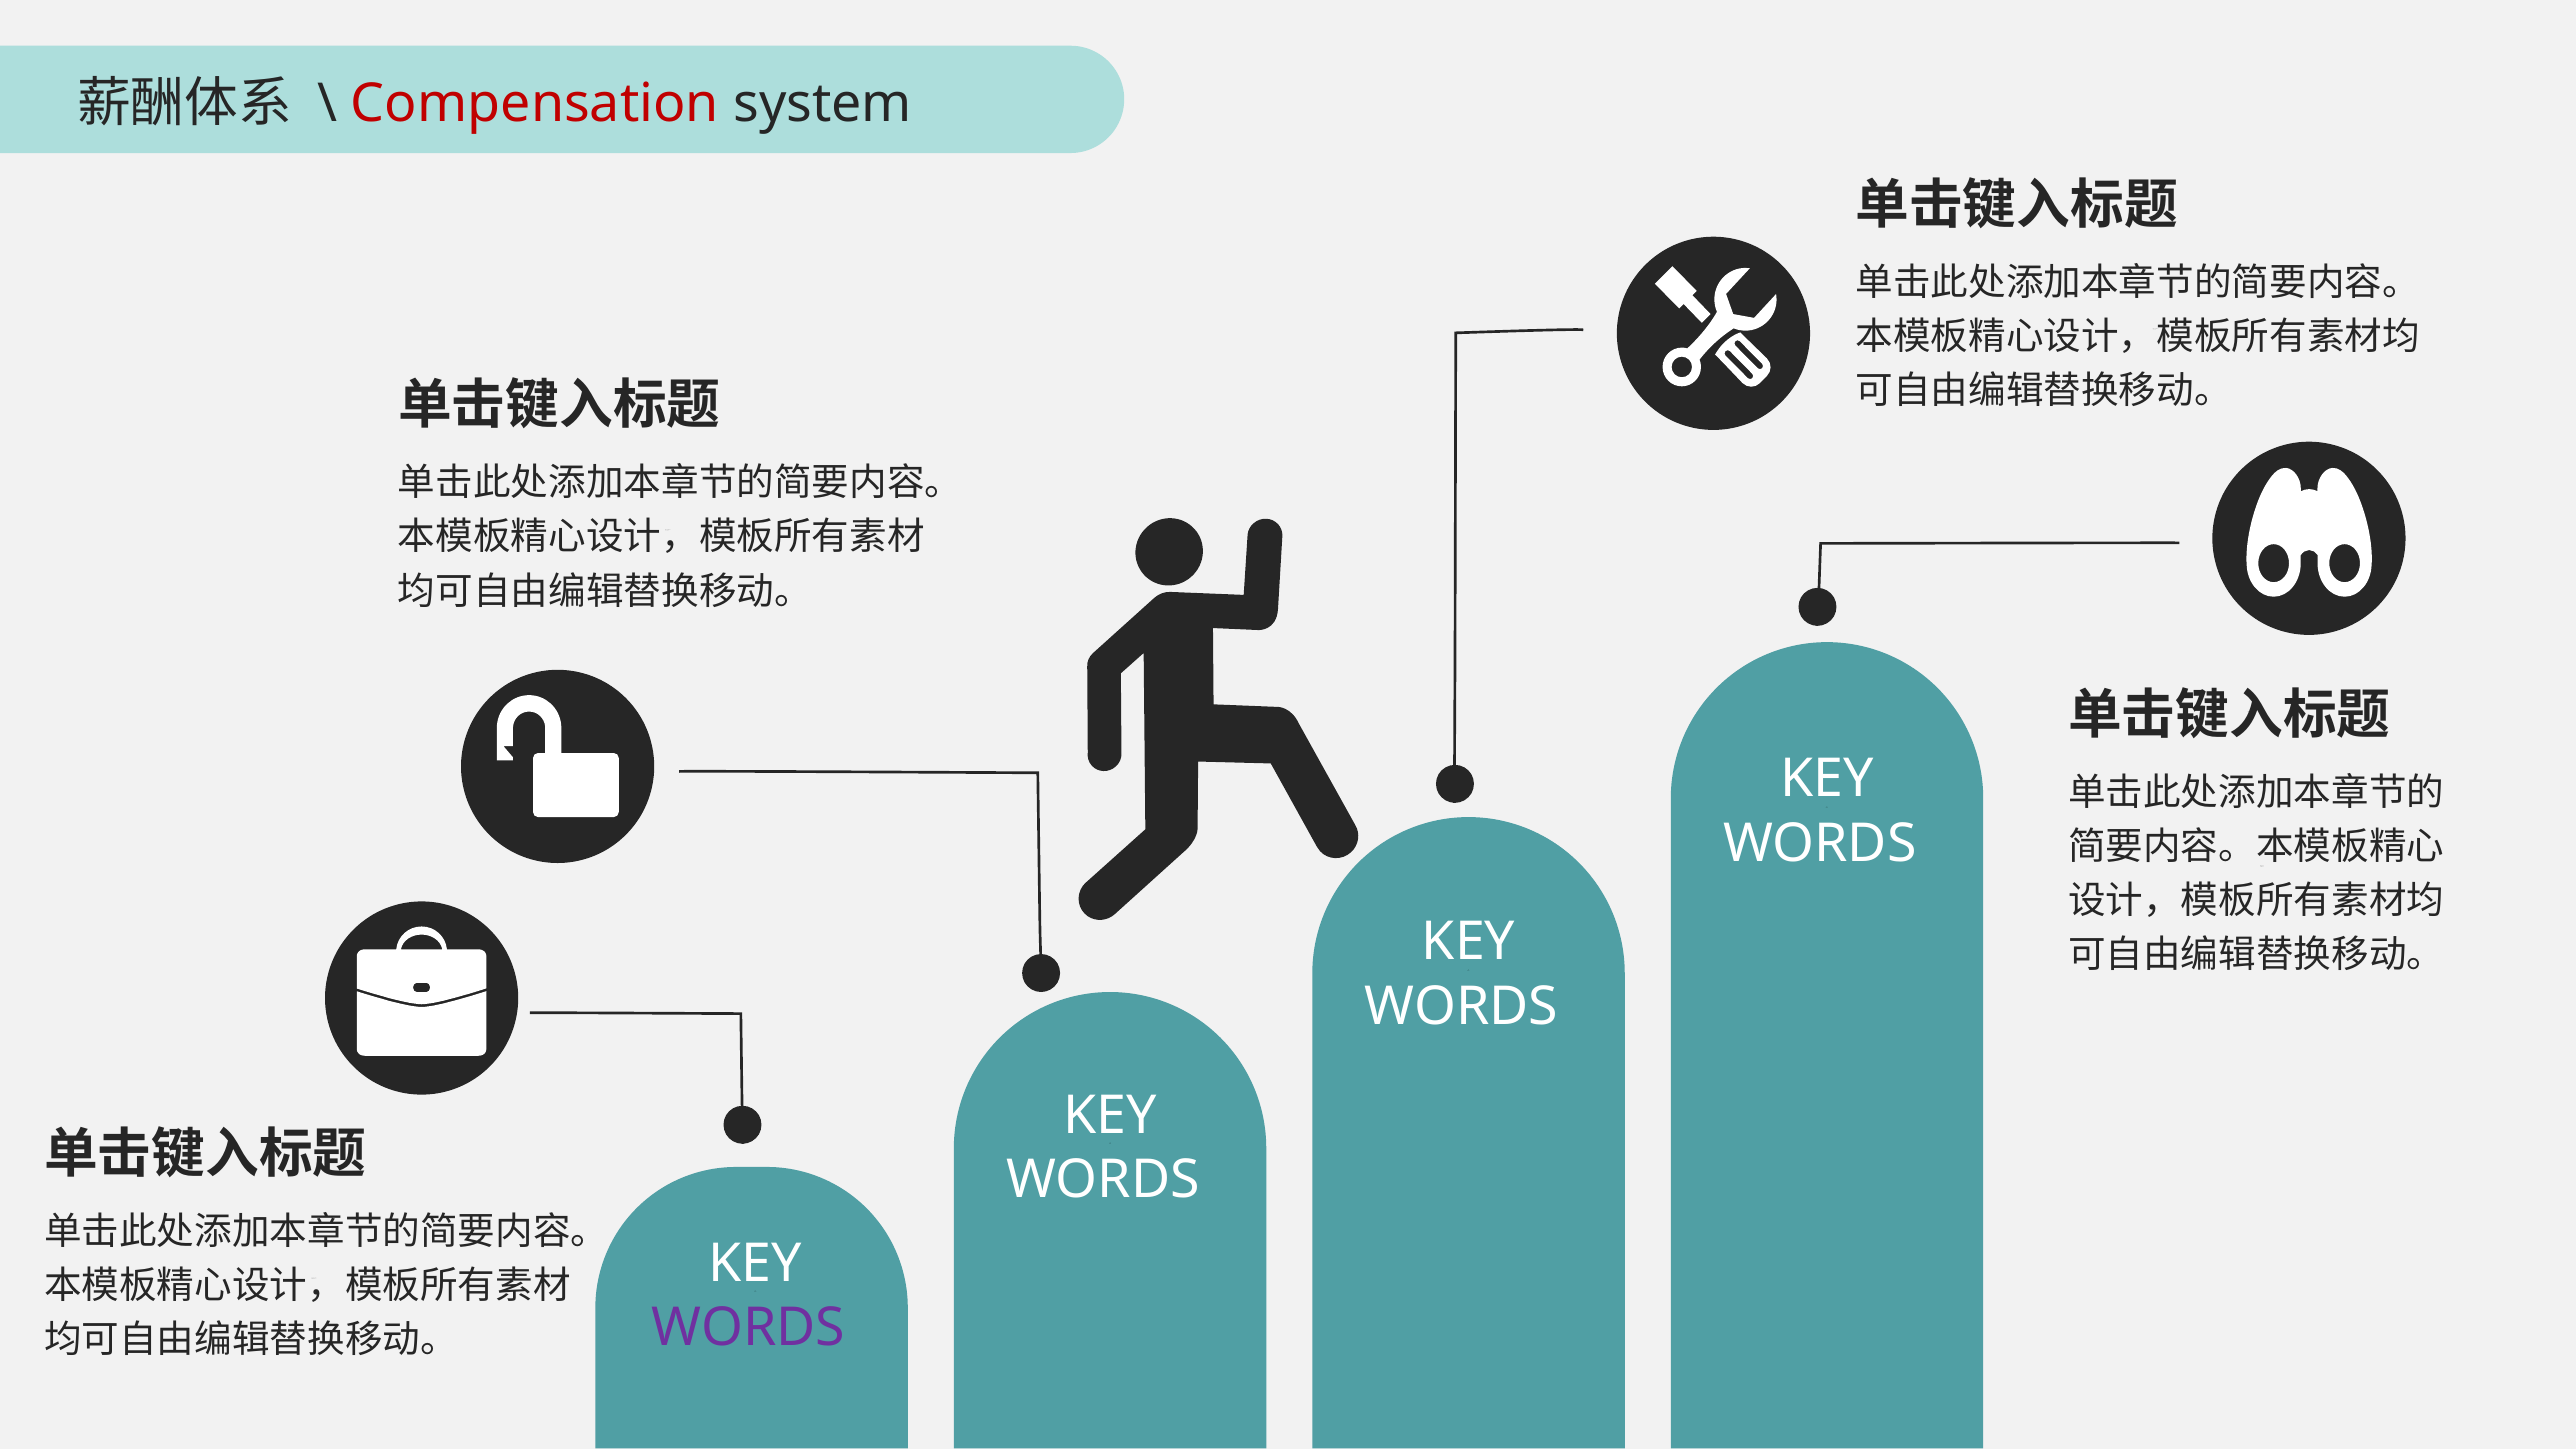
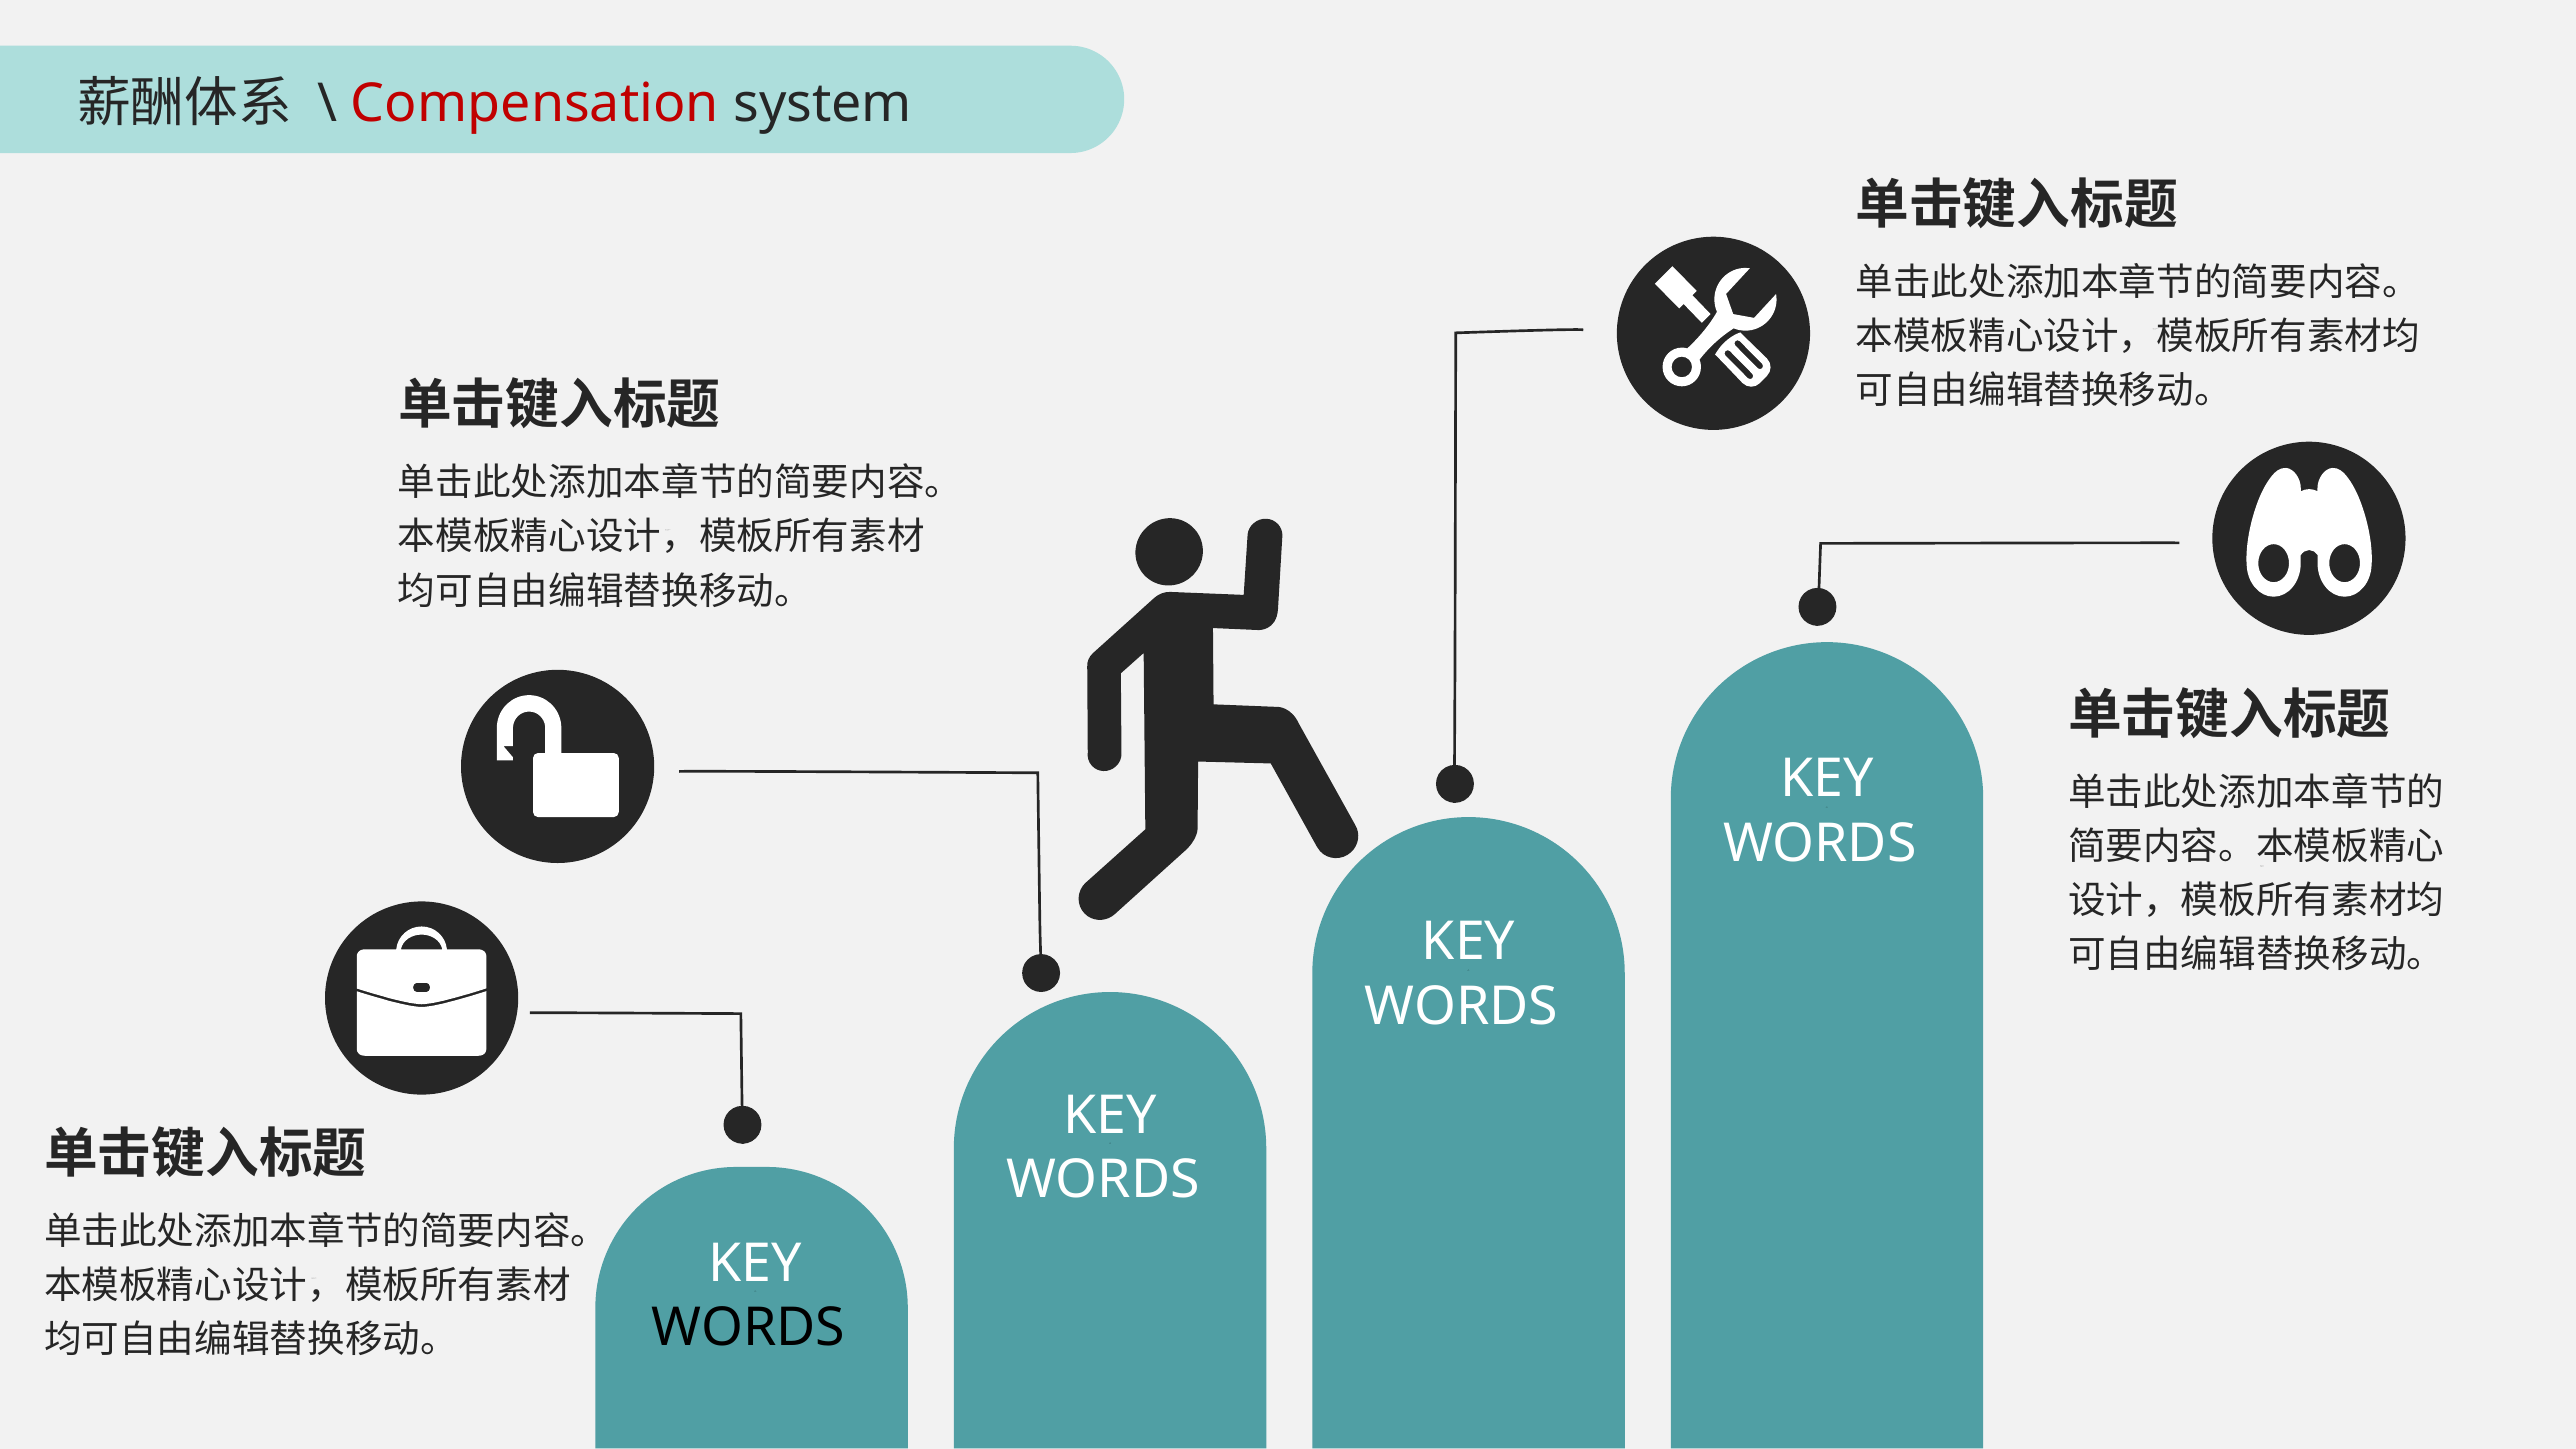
WORDS at (749, 1328) colour: purple -> black
